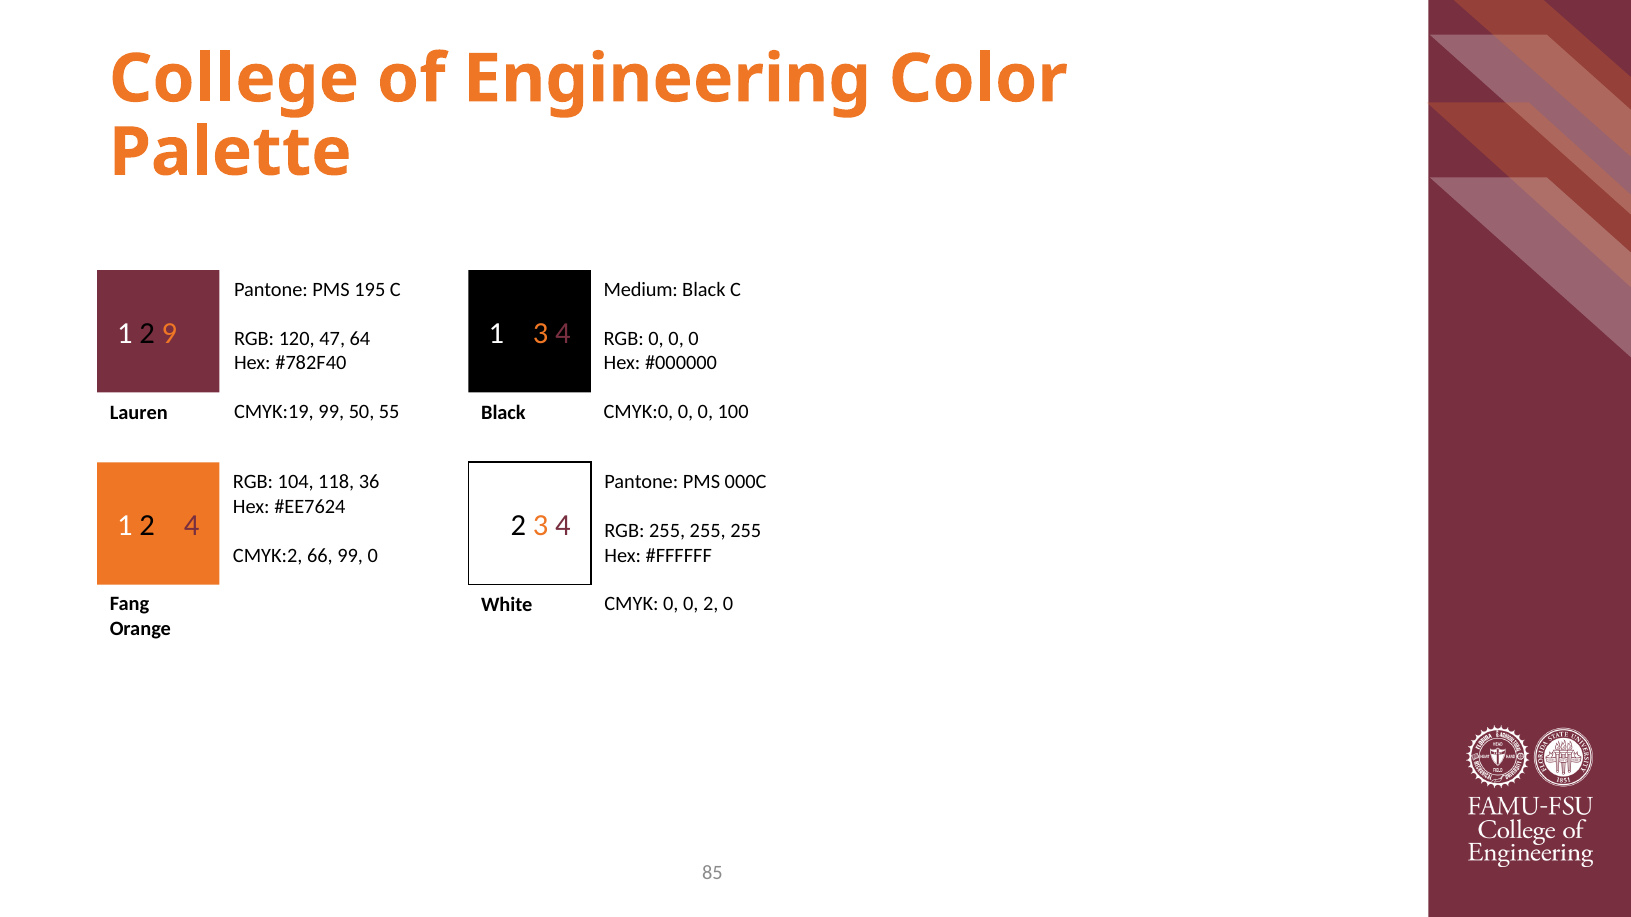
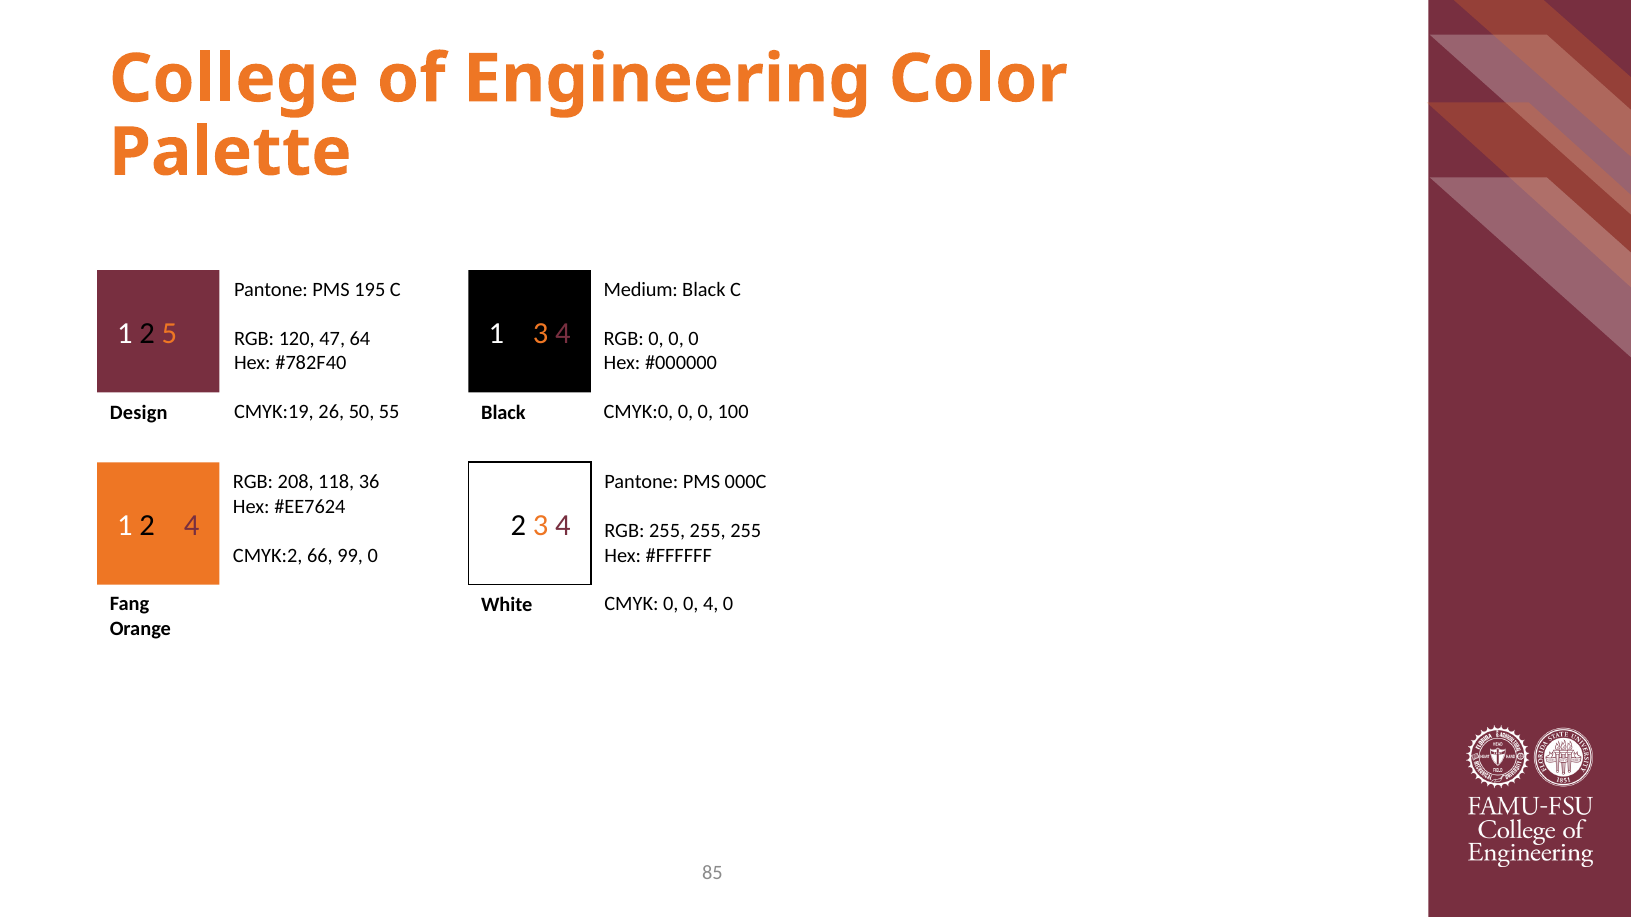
9: 9 -> 5
CMYK:19 99: 99 -> 26
Lauren: Lauren -> Design
104: 104 -> 208
0 2: 2 -> 4
